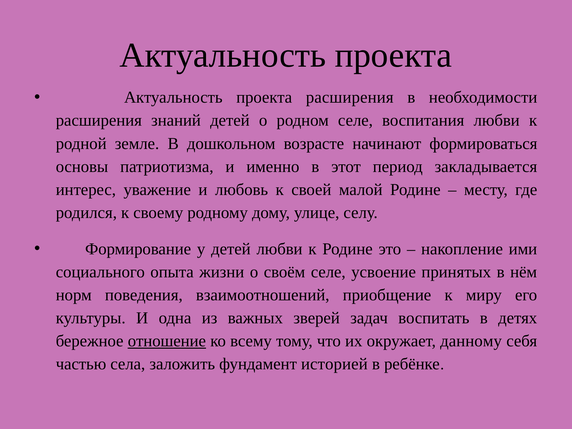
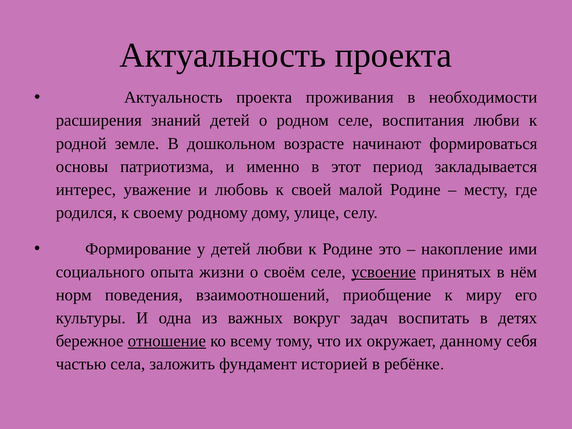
проекта расширения: расширения -> проживания
усвоение underline: none -> present
зверей: зверей -> вокруг
